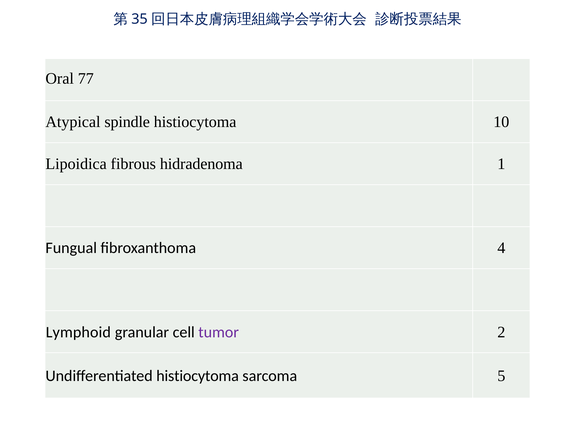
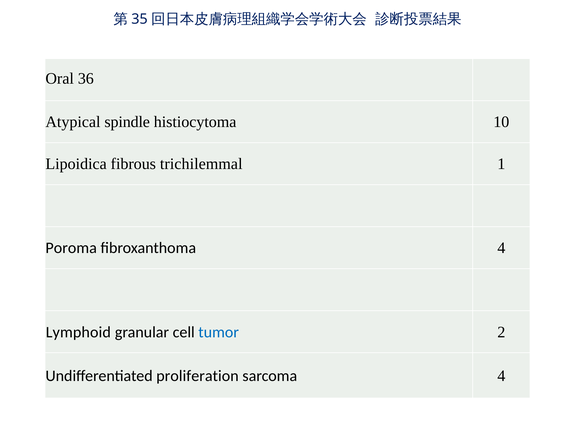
77: 77 -> 36
hidradenoma: hidradenoma -> trichilemmal
Fungual: Fungual -> Poroma
tumor colour: purple -> blue
Undifferentiated histiocytoma: histiocytoma -> proliferation
sarcoma 5: 5 -> 4
